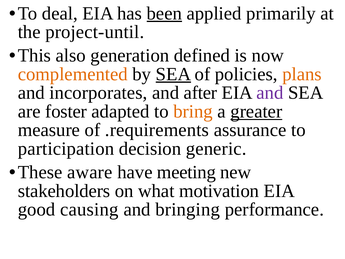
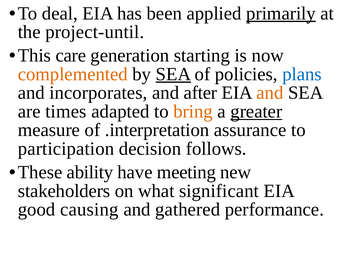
been underline: present -> none
primarily underline: none -> present
also: also -> care
defined: defined -> starting
plans colour: orange -> blue
and at (270, 93) colour: purple -> orange
foster: foster -> times
.requirements: .requirements -> .interpretation
generic: generic -> follows
aware: aware -> ability
motivation: motivation -> significant
bringing: bringing -> gathered
